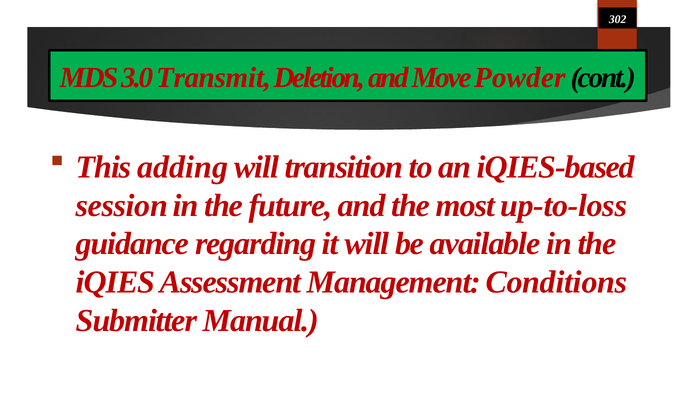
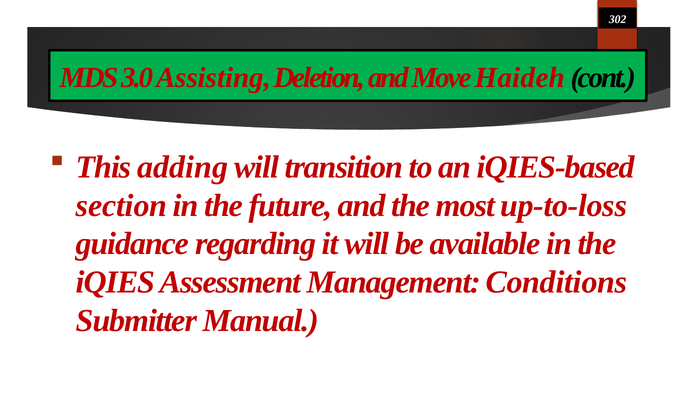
Transmit: Transmit -> Assisting
Powder: Powder -> Haideh
session: session -> section
